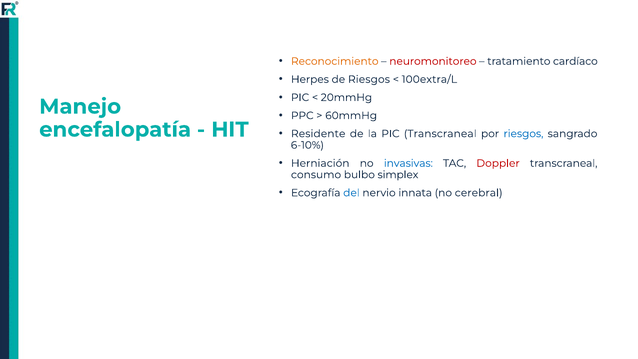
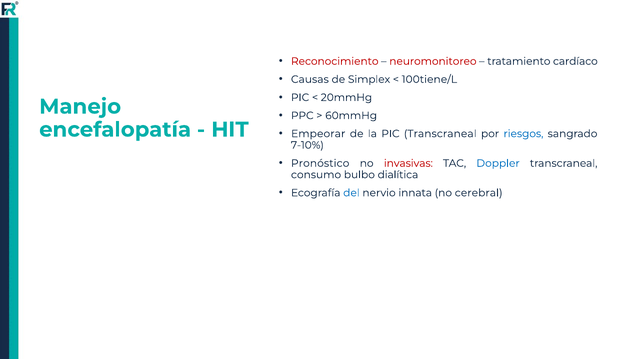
Reconocimiento colour: orange -> red
Herpes: Herpes -> Causas
de Riesgos: Riesgos -> Simplex
100extra/L: 100extra/L -> 100tiene/L
Residente: Residente -> Empeorar
6-10%: 6-10% -> 7-10%
Herniación: Herniación -> Pronóstico
invasivas colour: blue -> red
Doppler colour: red -> blue
simplex: simplex -> dialítica
